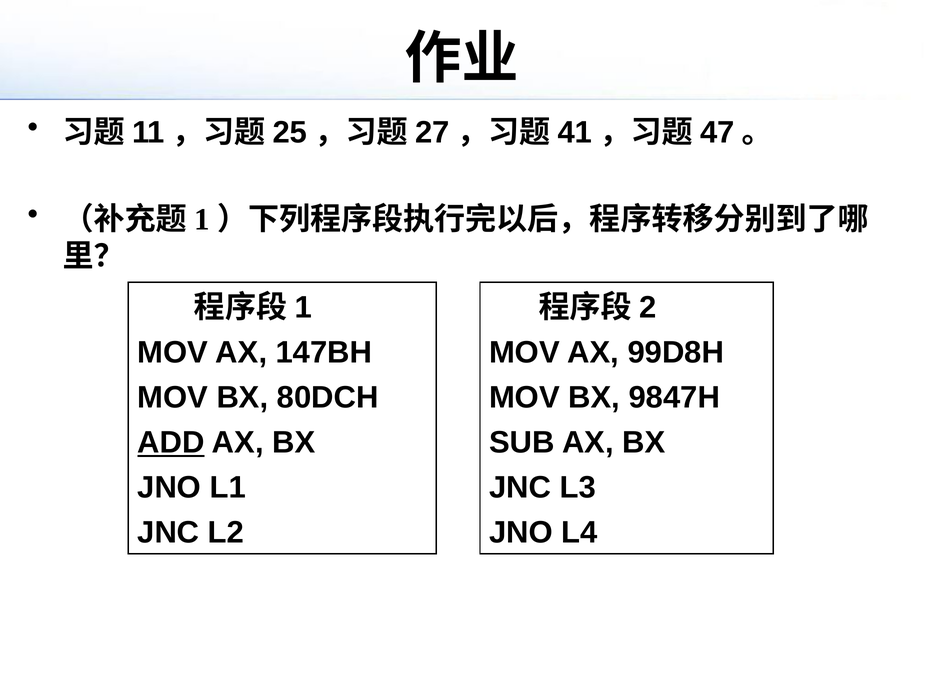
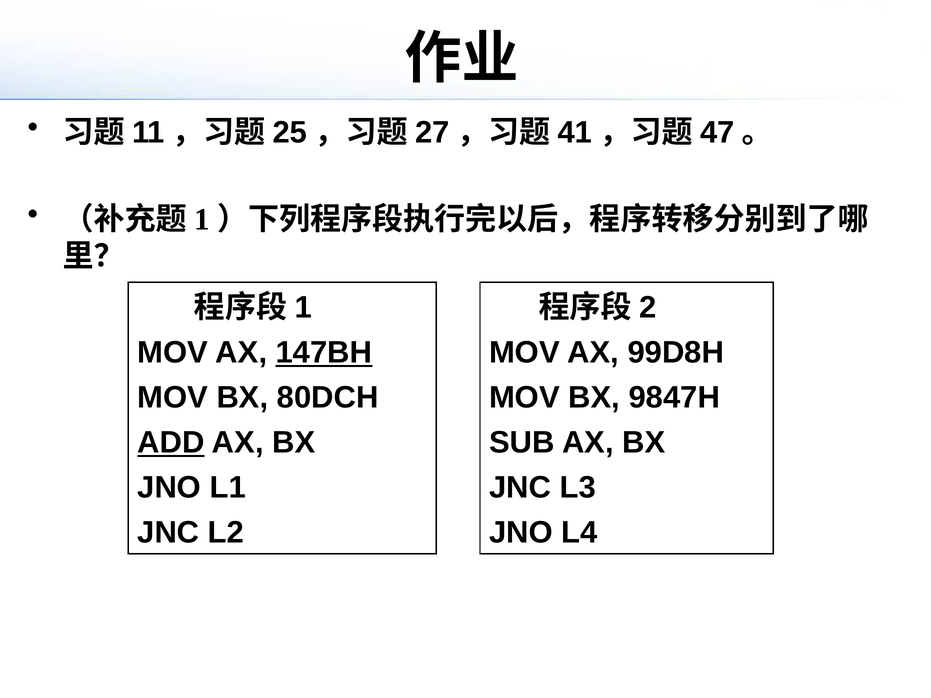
147BH underline: none -> present
